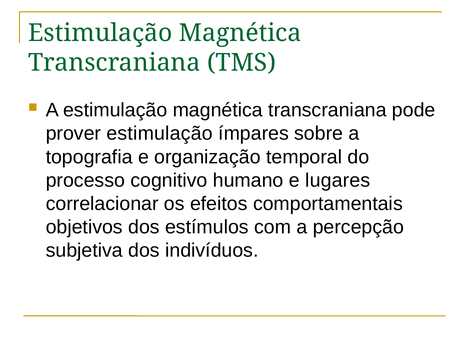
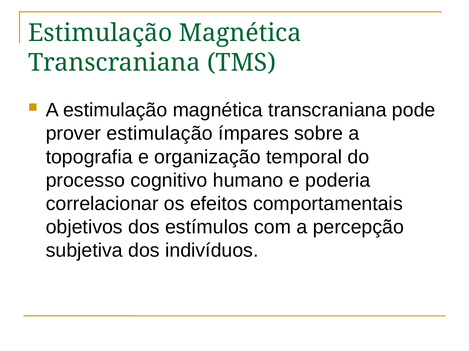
lugares: lugares -> poderia
